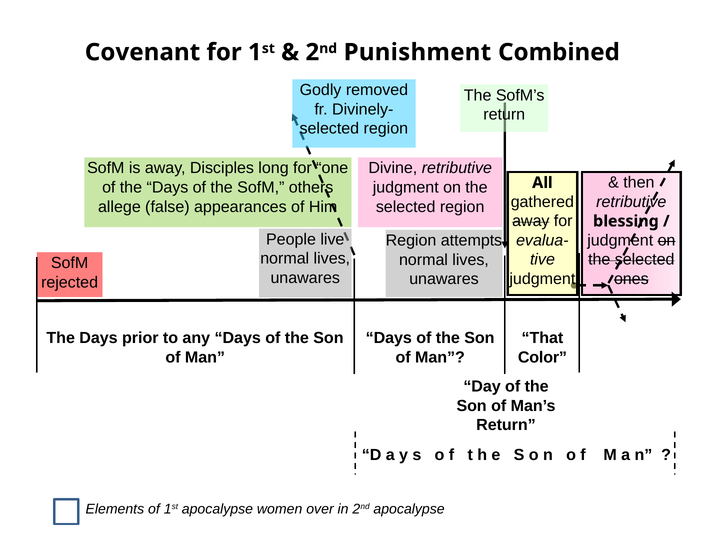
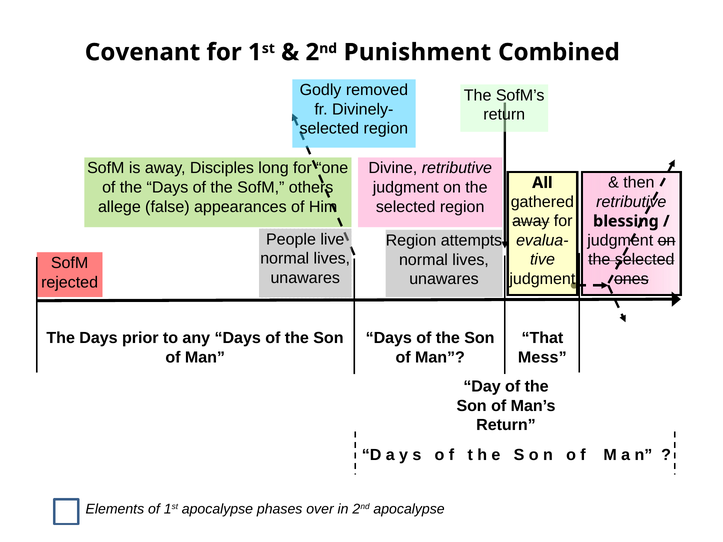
Color: Color -> Mess
women: women -> phases
